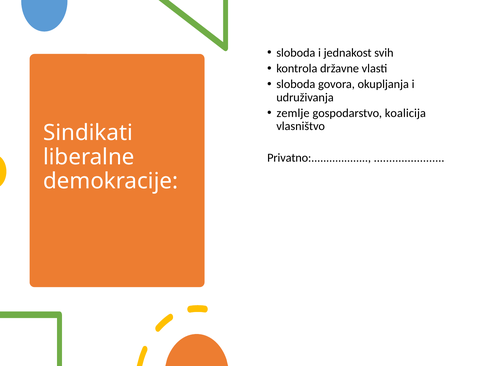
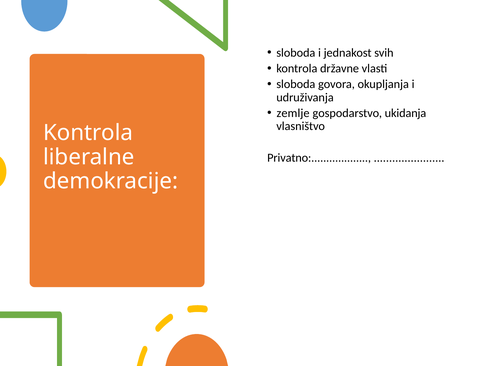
koalicija: koalicija -> ukidanja
Sindikati at (88, 133): Sindikati -> Kontrola
